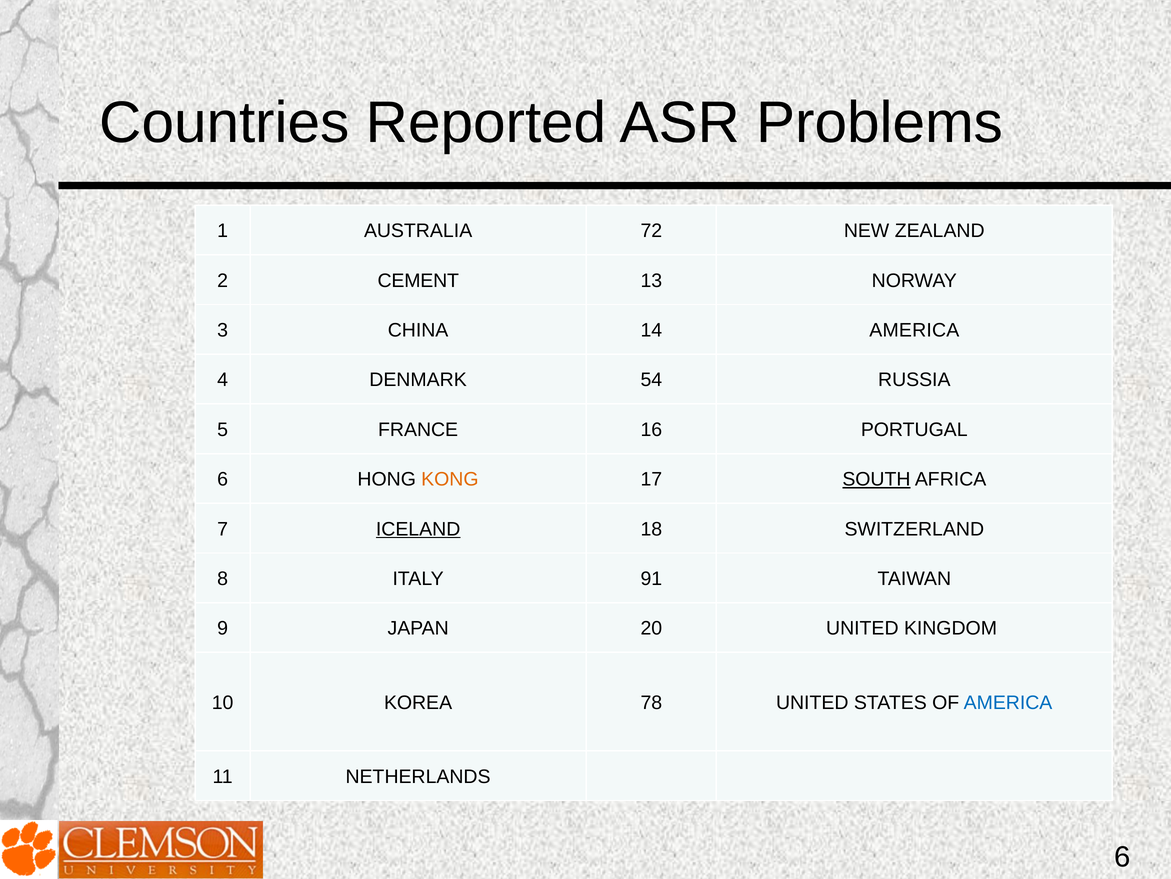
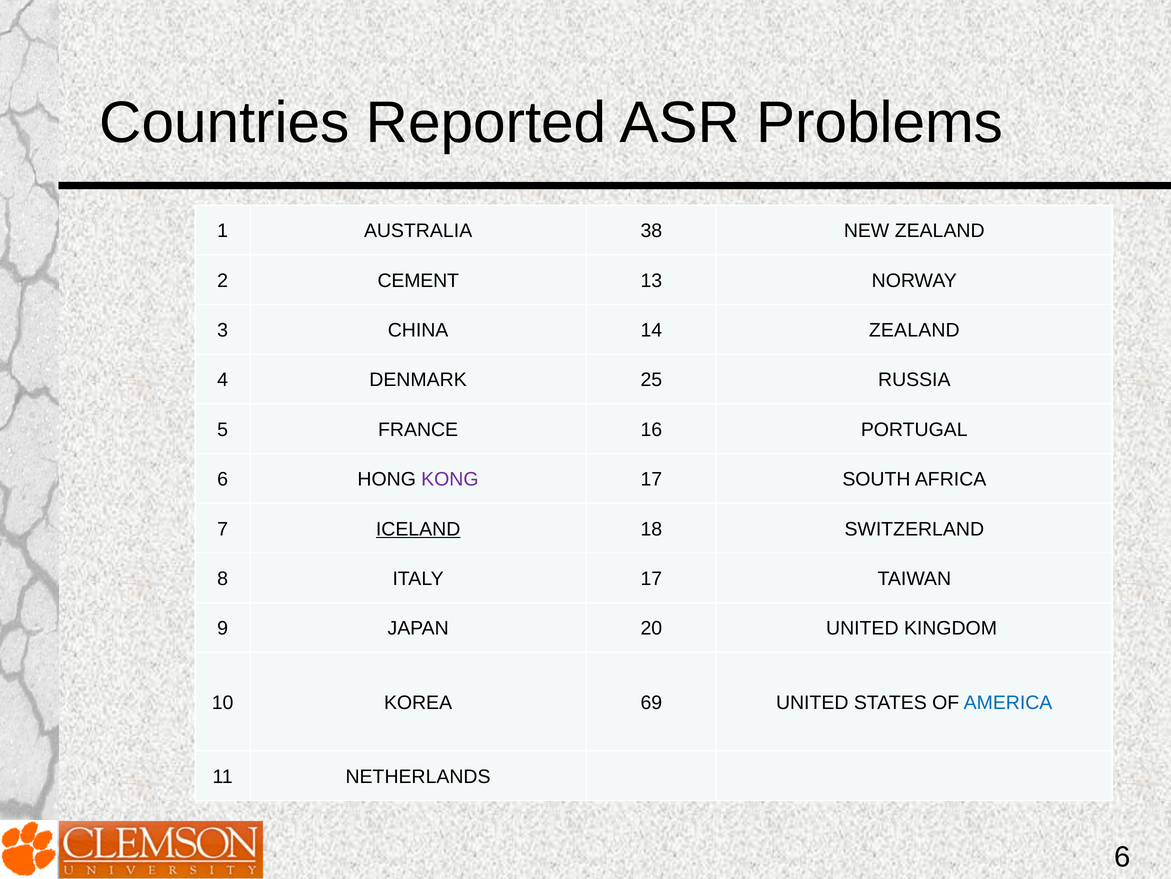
72: 72 -> 38
14 AMERICA: AMERICA -> ZEALAND
54: 54 -> 25
KONG colour: orange -> purple
SOUTH underline: present -> none
ITALY 91: 91 -> 17
78: 78 -> 69
